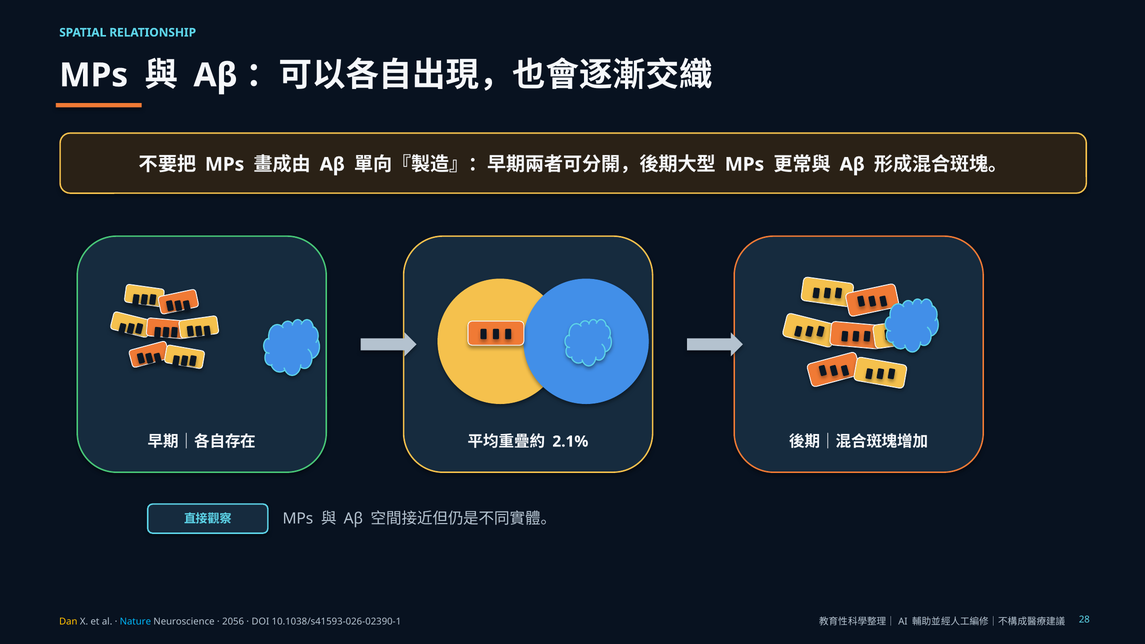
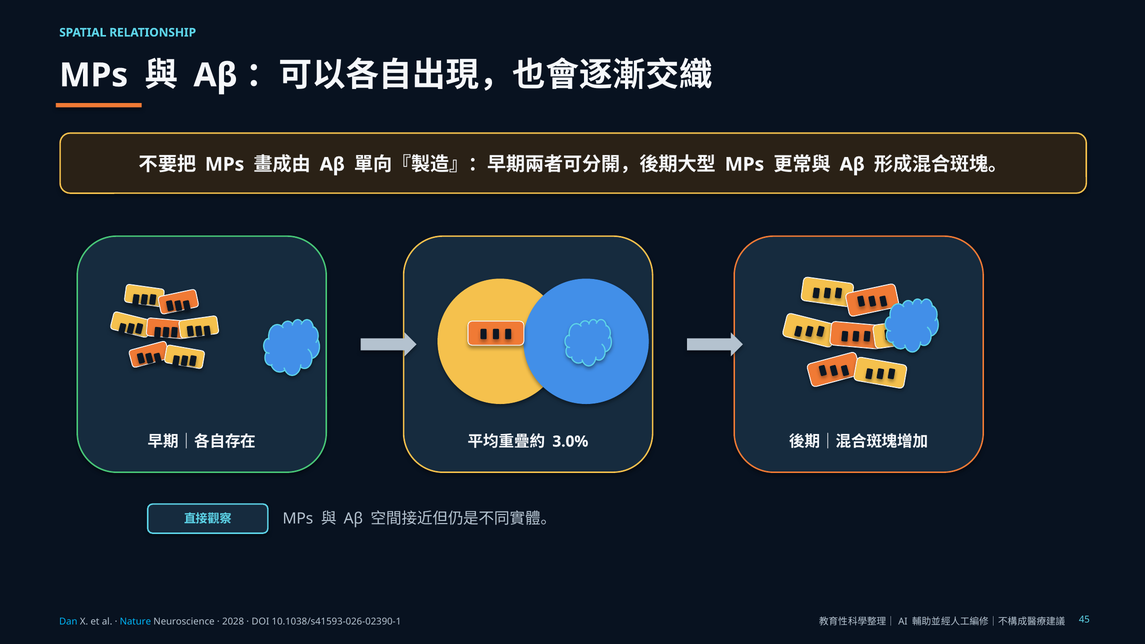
2.1%: 2.1% -> 3.0%
Dan colour: yellow -> light blue
2056: 2056 -> 2028
28: 28 -> 45
